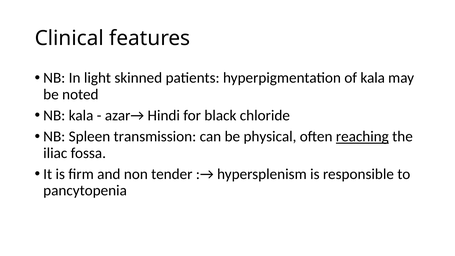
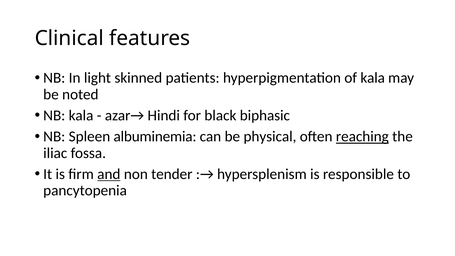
chloride: chloride -> biphasic
transmission: transmission -> albuminemia
and underline: none -> present
